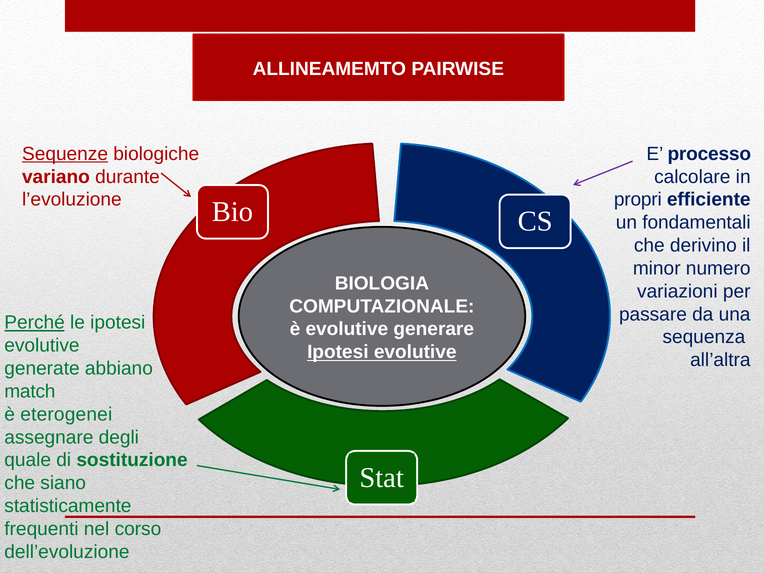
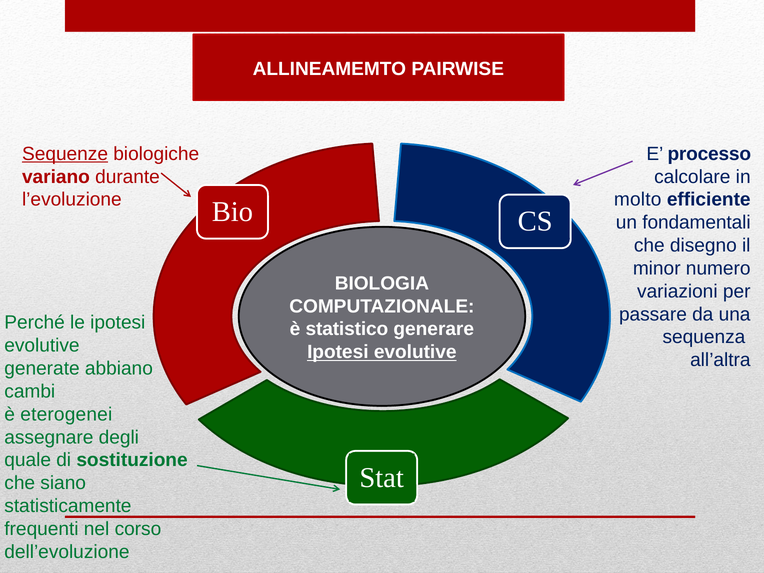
propri: propri -> molto
derivino: derivino -> disegno
Perché underline: present -> none
è evolutive: evolutive -> statistico
match: match -> cambi
